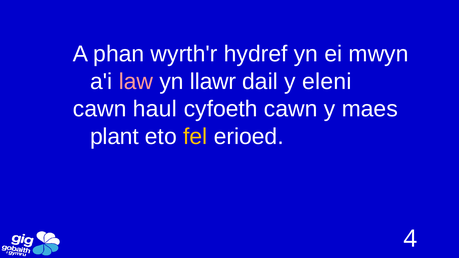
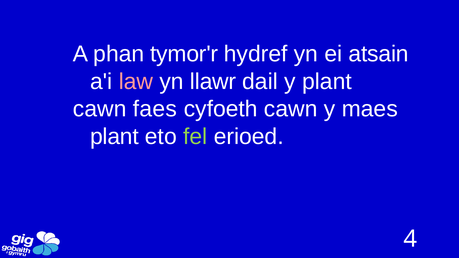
wyrth'r: wyrth'r -> tymor'r
mwyn: mwyn -> atsain
y eleni: eleni -> plant
haul: haul -> faes
fel colour: yellow -> light green
